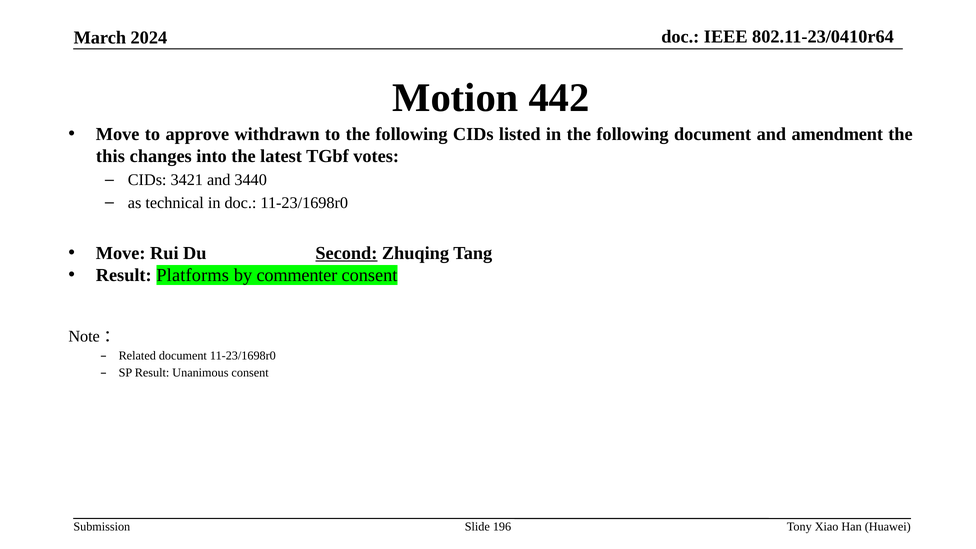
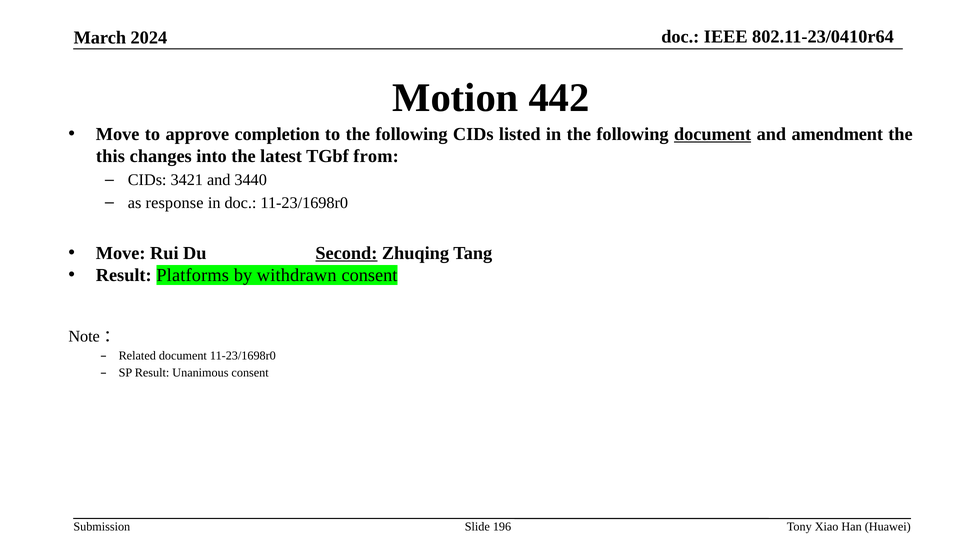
withdrawn: withdrawn -> completion
document at (713, 134) underline: none -> present
votes: votes -> from
technical: technical -> response
commenter: commenter -> withdrawn
